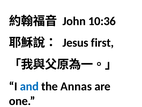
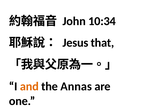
10:36: 10:36 -> 10:34
first: first -> that
and colour: blue -> orange
